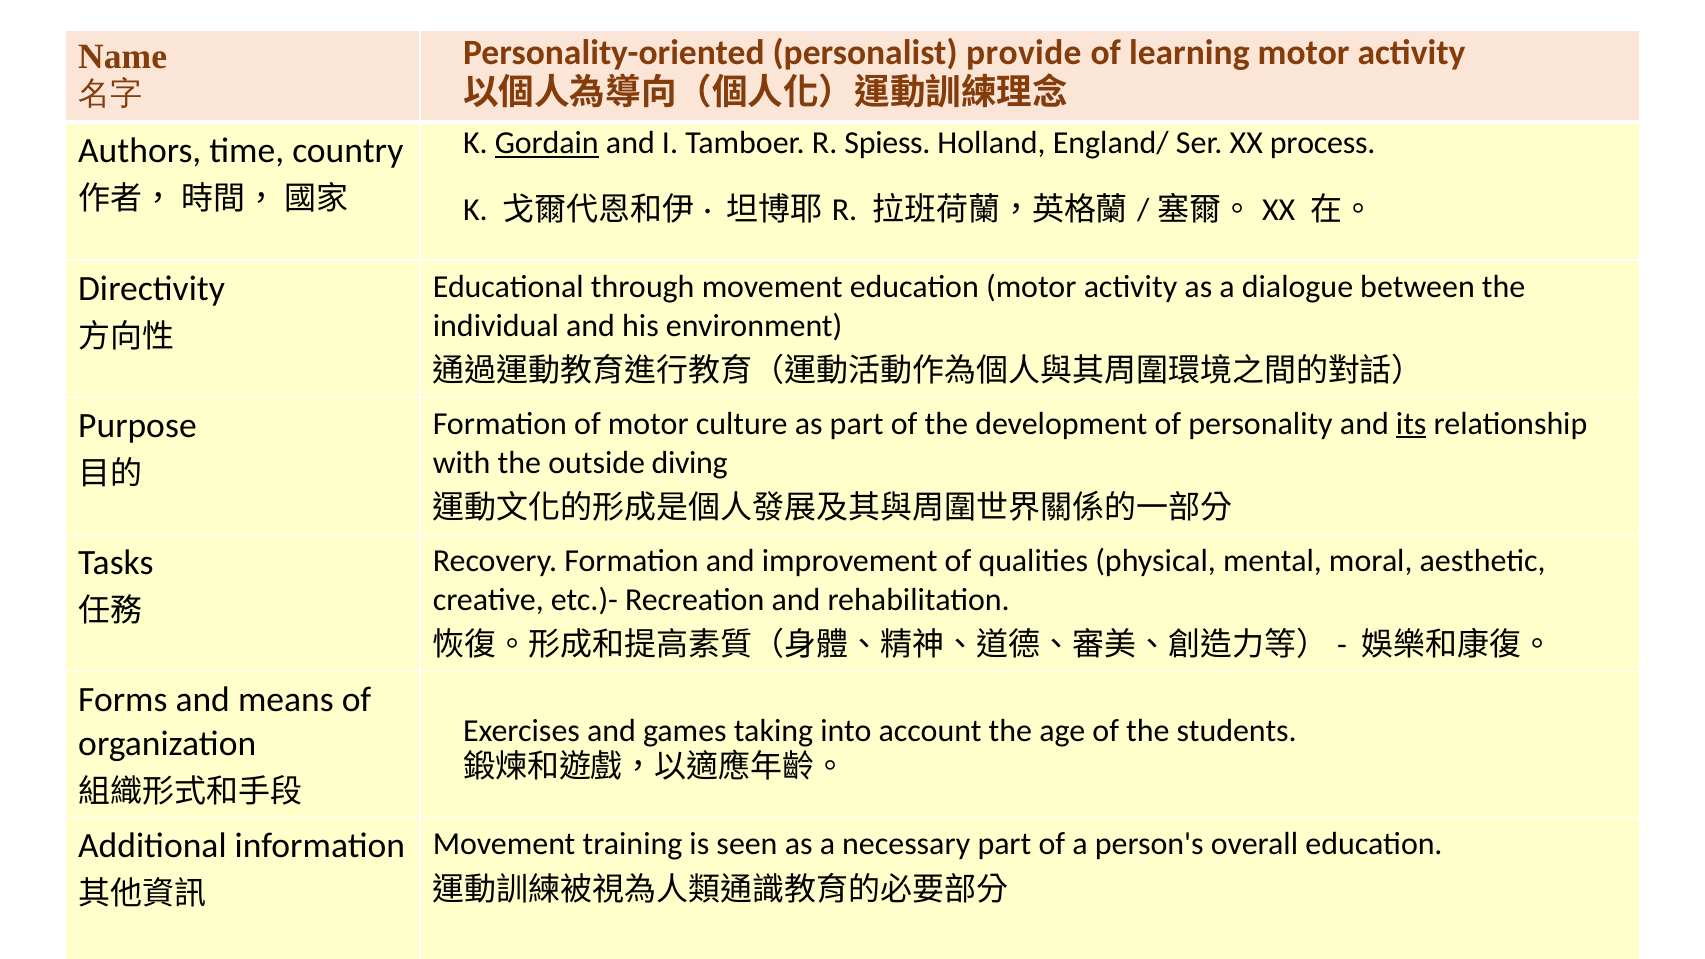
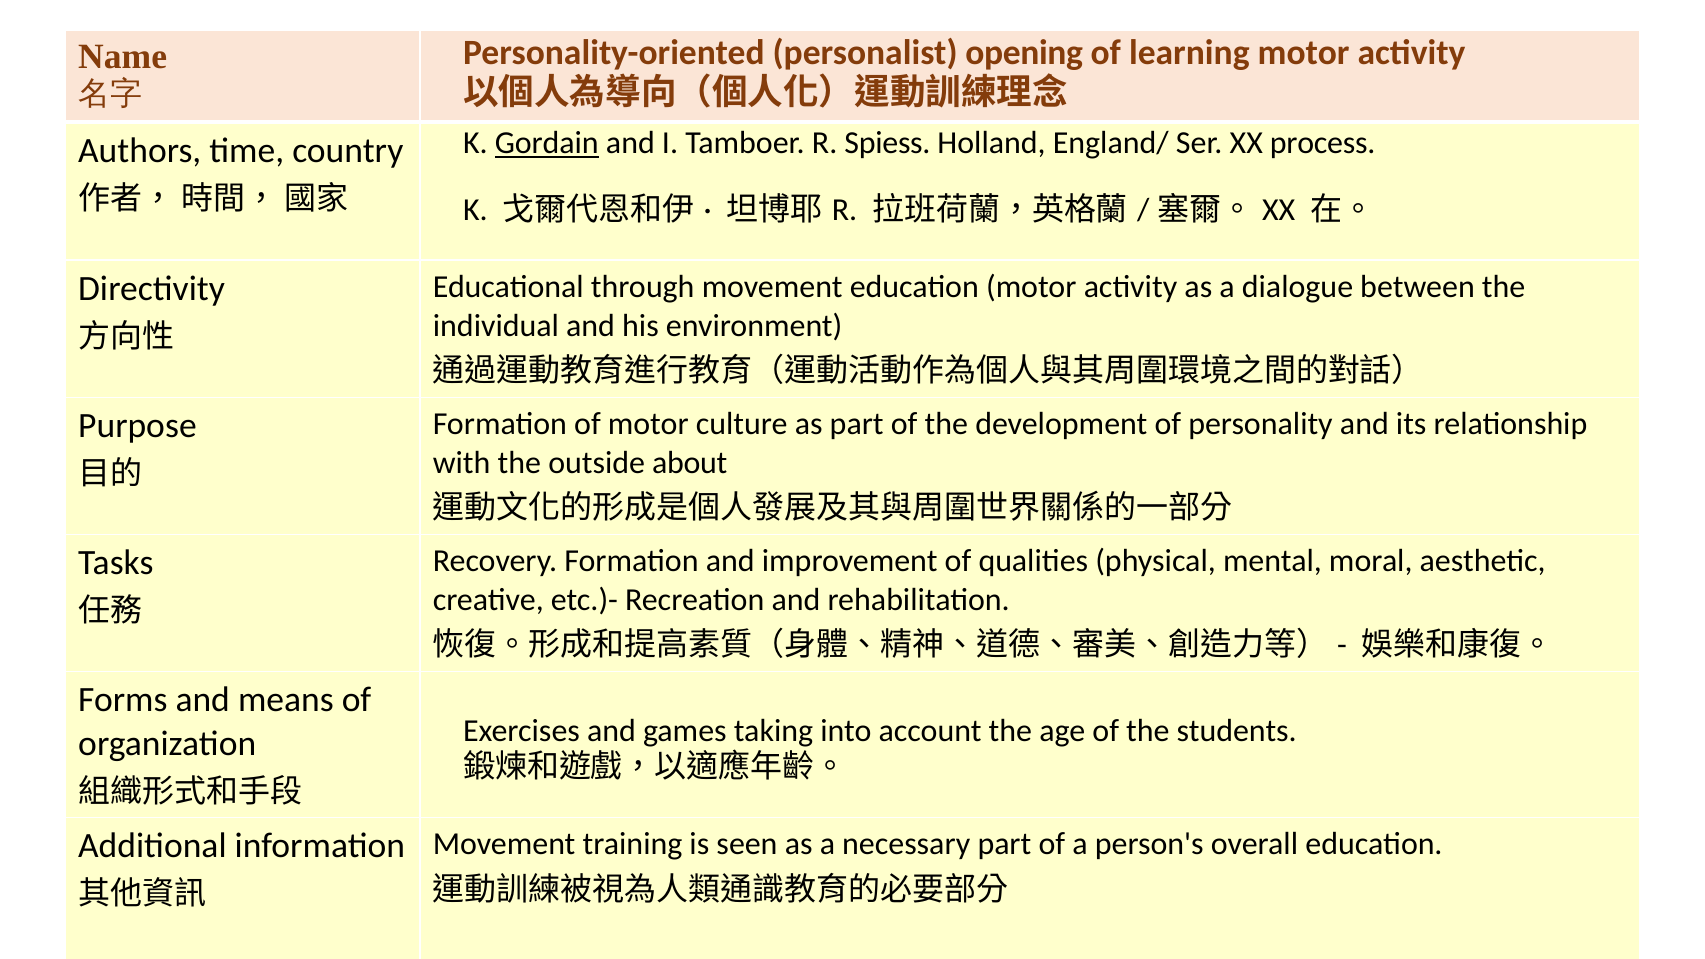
provide: provide -> opening
its underline: present -> none
diving: diving -> about
